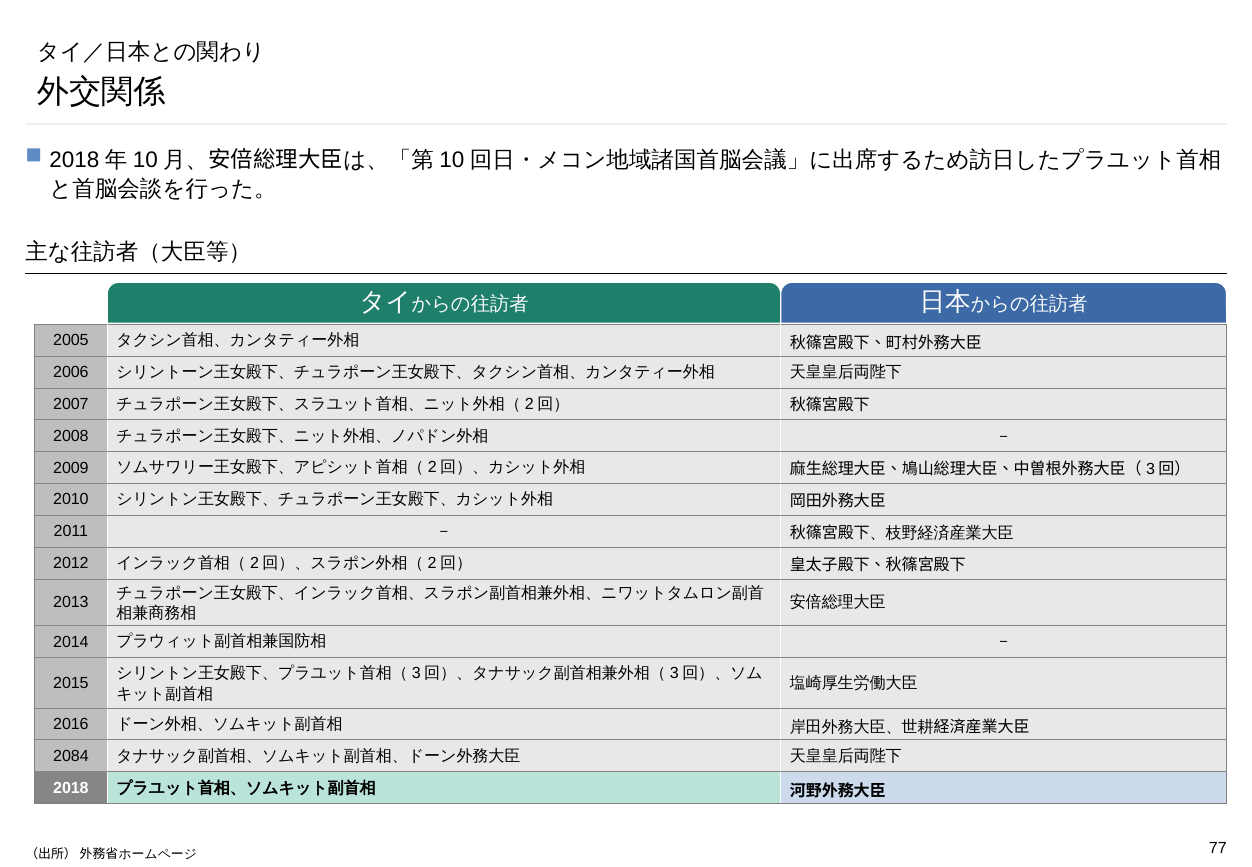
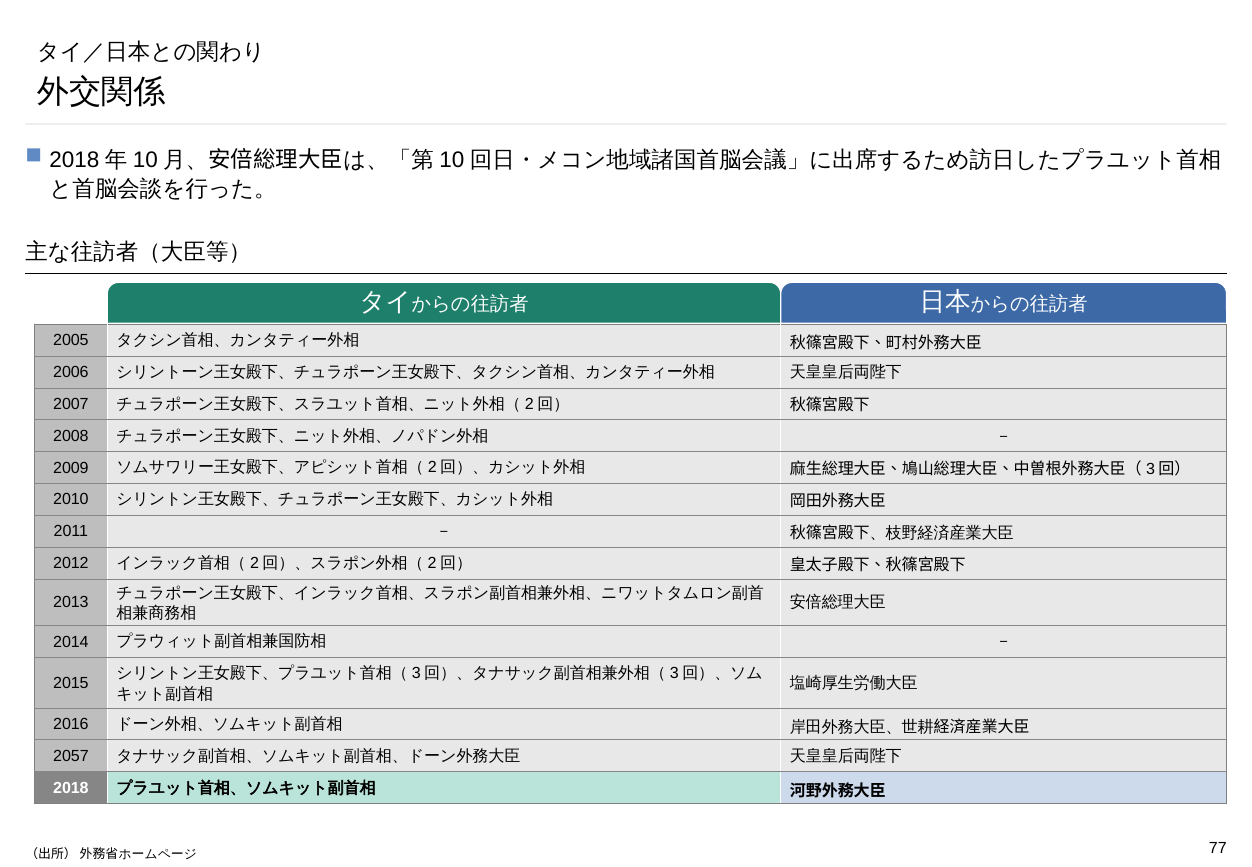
2084: 2084 -> 2057
